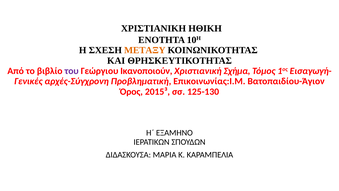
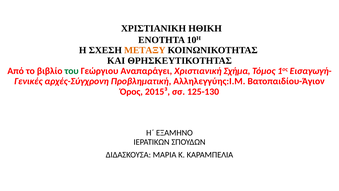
του colour: purple -> green
Ικανοποιούν: Ικανοποιούν -> Αναπαράγει
Επικοινωνίας:Ι.Μ: Επικοινωνίας:Ι.Μ -> Αλληλεγγύης:Ι.Μ
